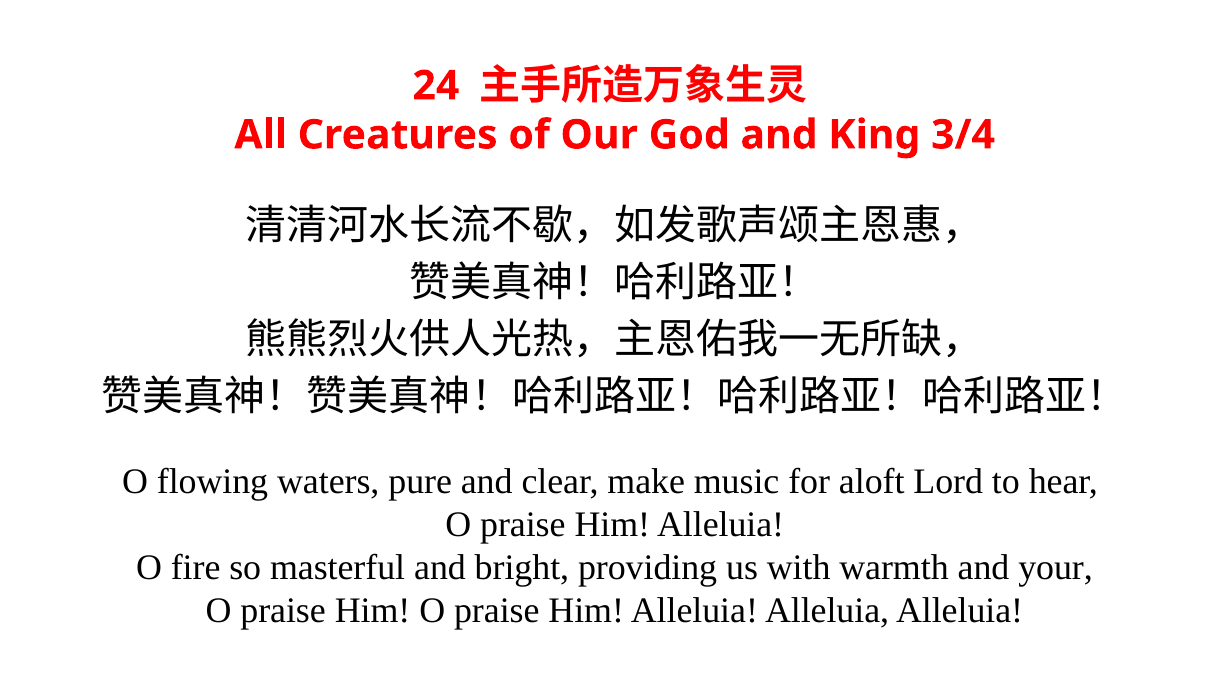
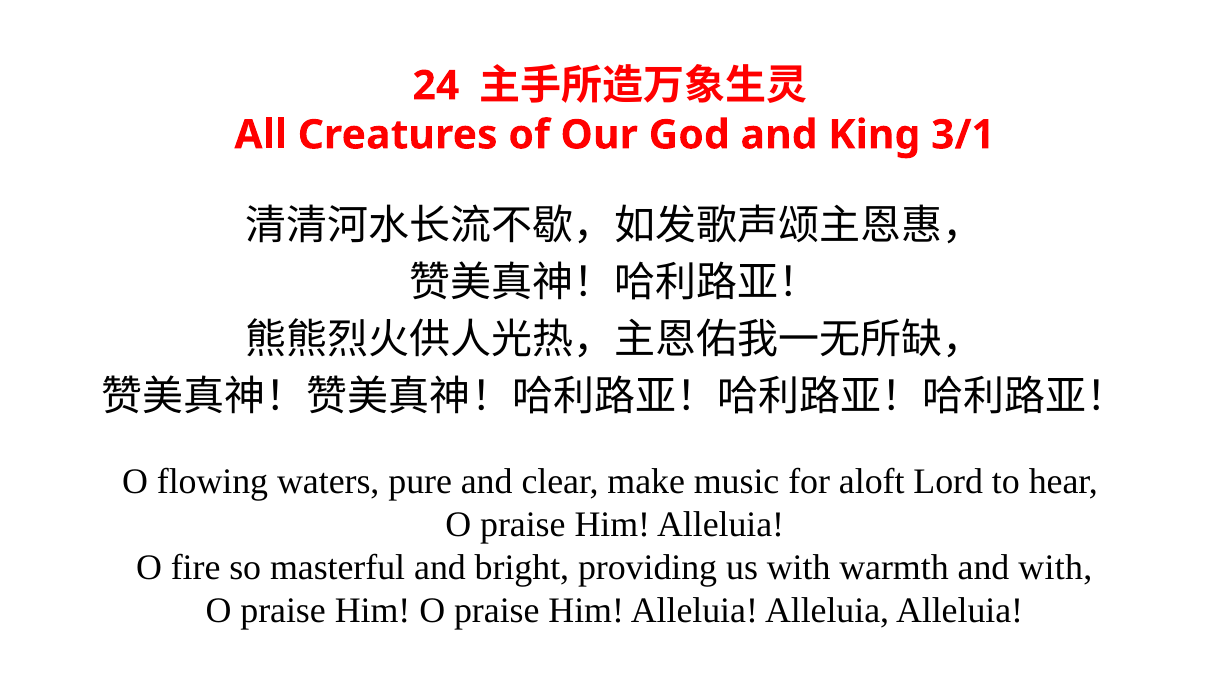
3/4: 3/4 -> 3/1
and your: your -> with
